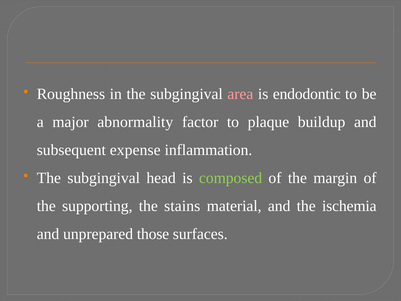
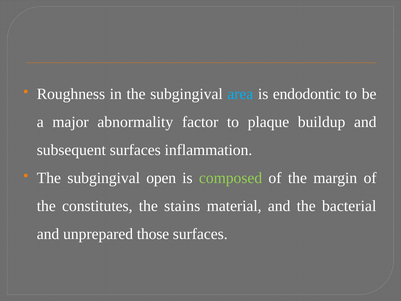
area colour: pink -> light blue
subsequent expense: expense -> surfaces
head: head -> open
supporting: supporting -> constitutes
ischemia: ischemia -> bacterial
